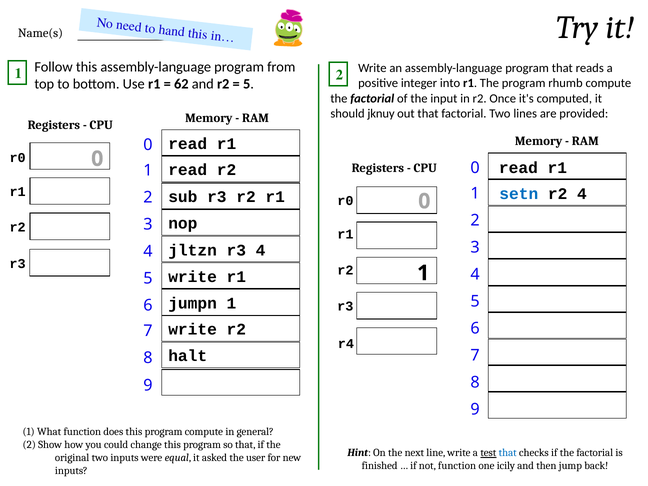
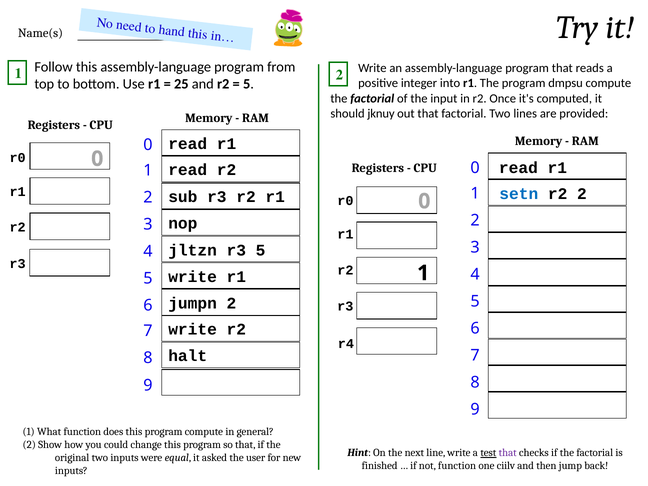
rhumb: rhumb -> dmpsu
62: 62 -> 25
r2 4: 4 -> 2
r3 4: 4 -> 5
jumpn 1: 1 -> 2
that at (508, 453) colour: blue -> purple
icily: icily -> ciilv
